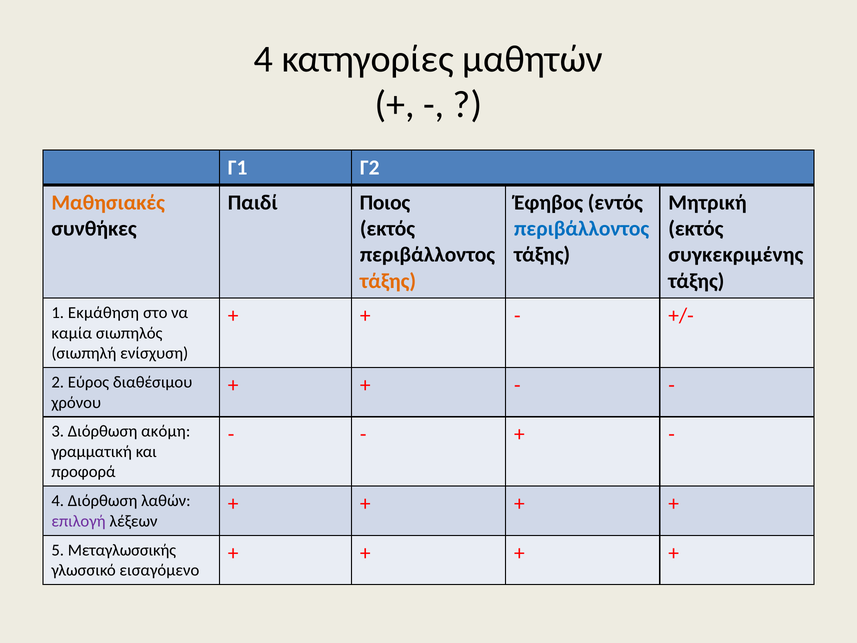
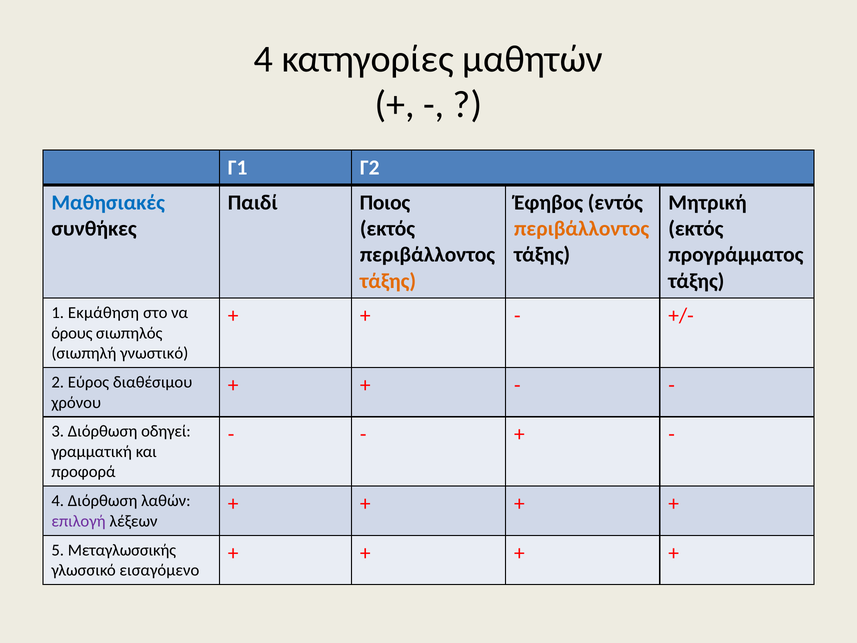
Μαθησιακές colour: orange -> blue
περιβάλλοντος at (582, 229) colour: blue -> orange
συγκεκριμένης: συγκεκριμένης -> προγράμματος
καμία: καμία -> όρους
ενίσχυση: ενίσχυση -> γνωστικό
ακόμη: ακόμη -> οδηγεί
